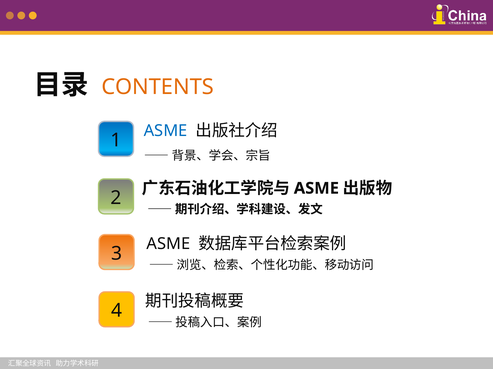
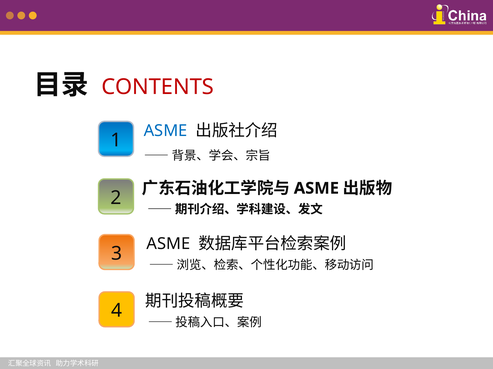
CONTENTS colour: orange -> red
